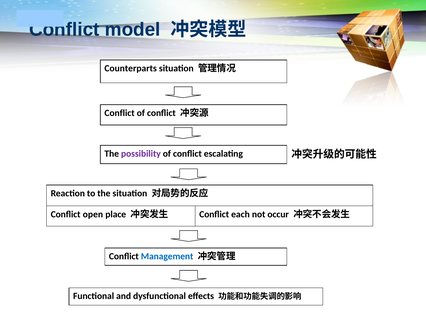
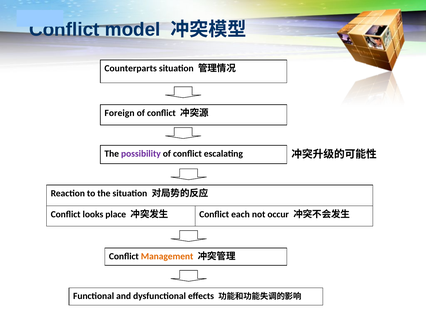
Conflict at (120, 113): Conflict -> Foreign
open: open -> looks
Management colour: blue -> orange
